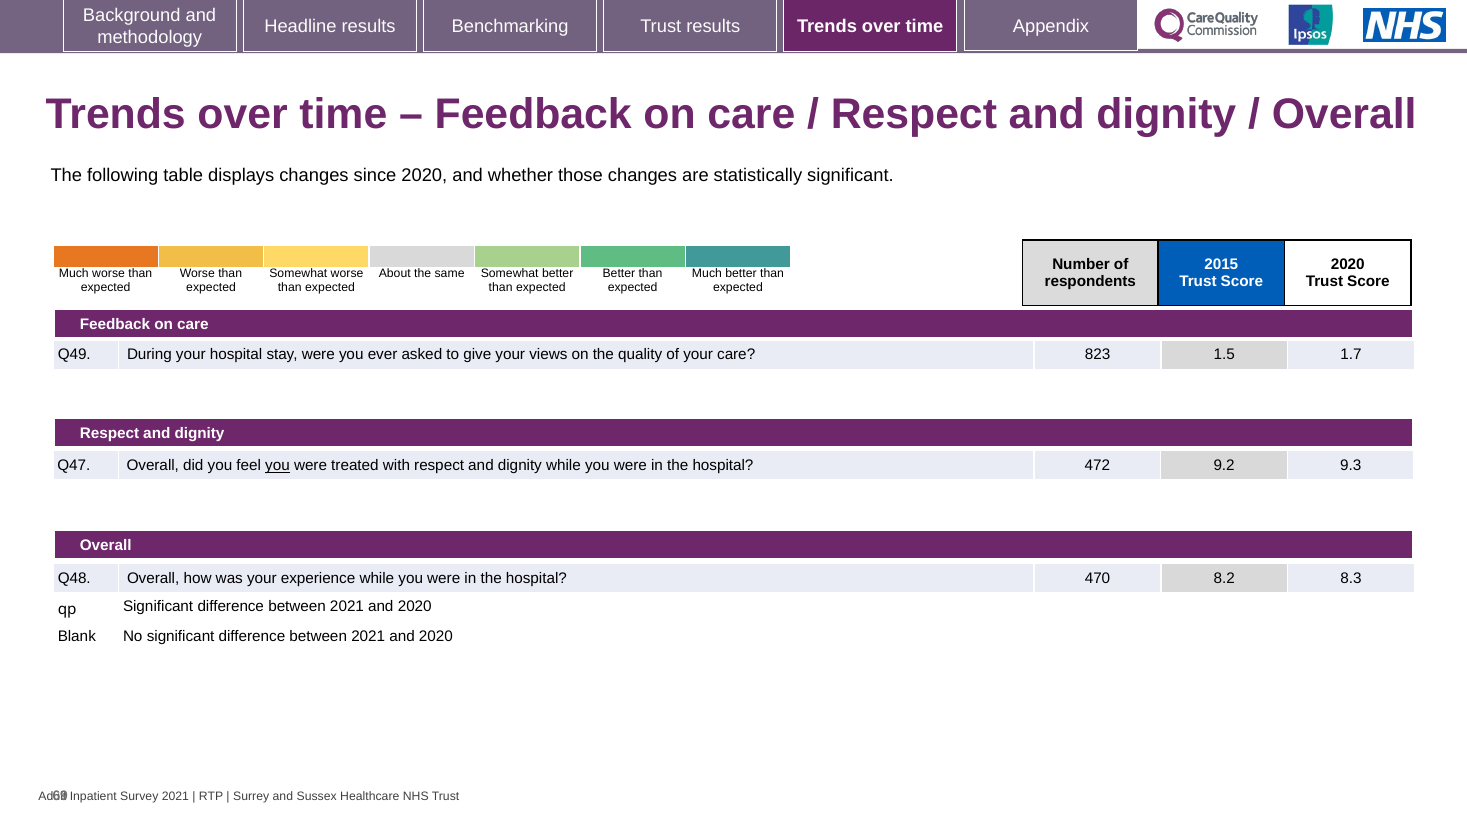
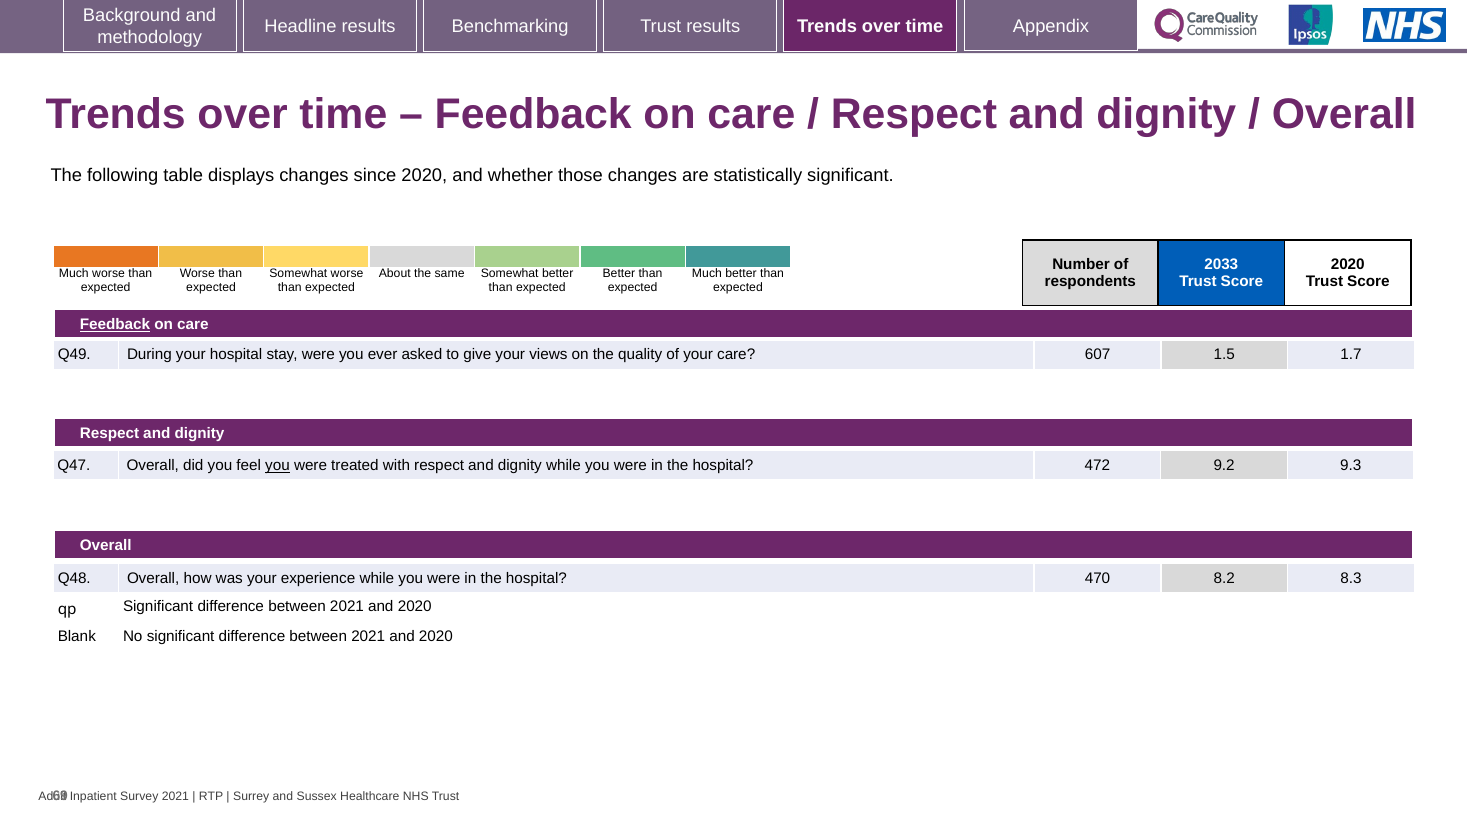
2015: 2015 -> 2033
Feedback at (115, 325) underline: none -> present
823: 823 -> 607
